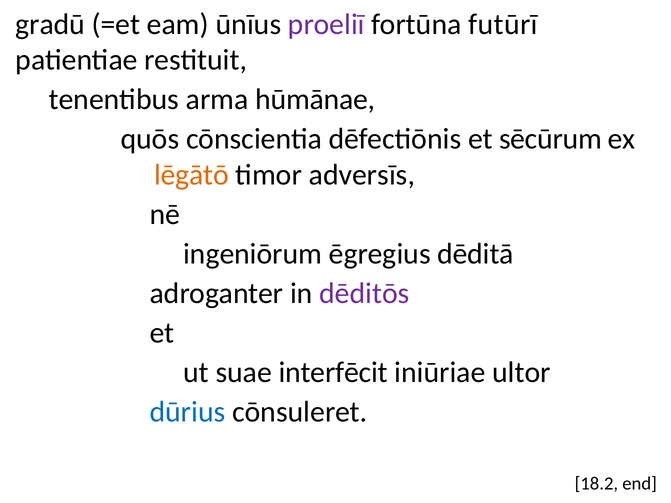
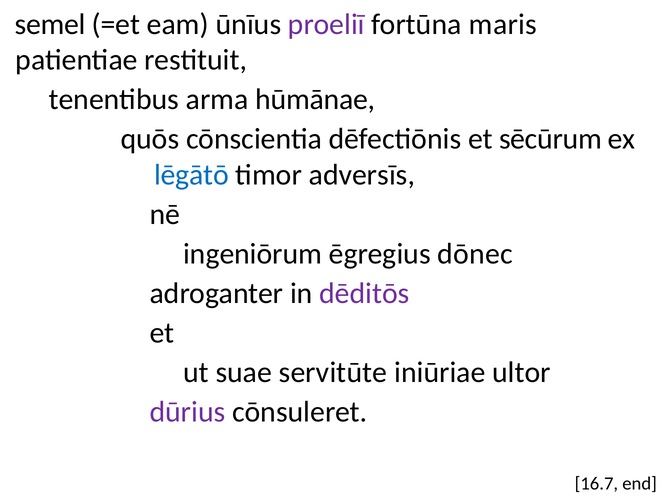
gradū: gradū -> semel
futūrī: futūrī -> maris
lēgātō colour: orange -> blue
dēditā: dēditā -> dōnec
interfēcit: interfēcit -> servitūte
dūrius colour: blue -> purple
18.2: 18.2 -> 16.7
